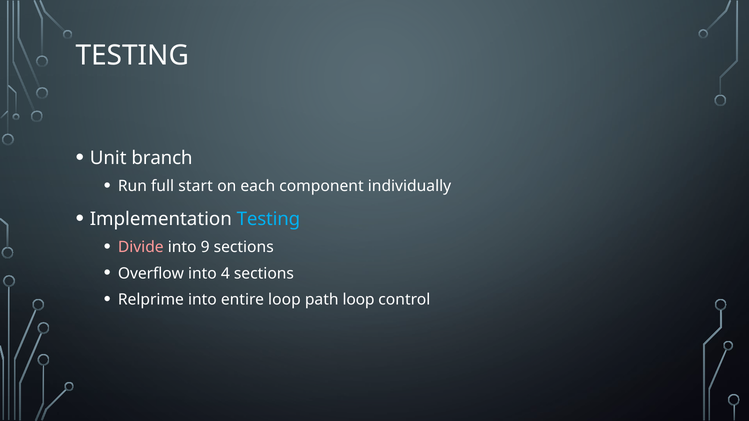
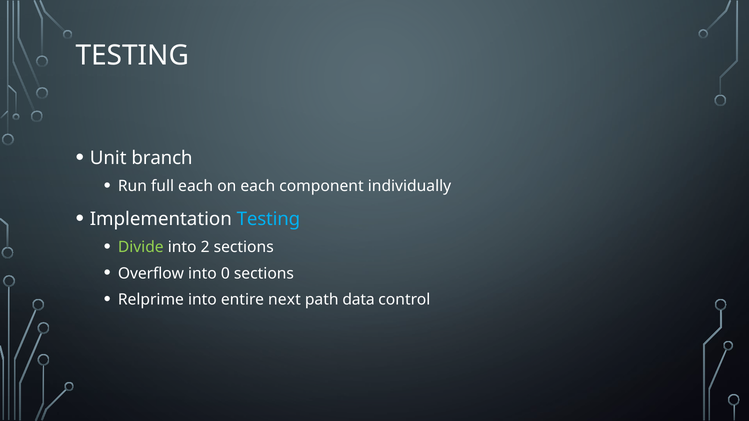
full start: start -> each
Divide colour: pink -> light green
9: 9 -> 2
4: 4 -> 0
entire loop: loop -> next
path loop: loop -> data
